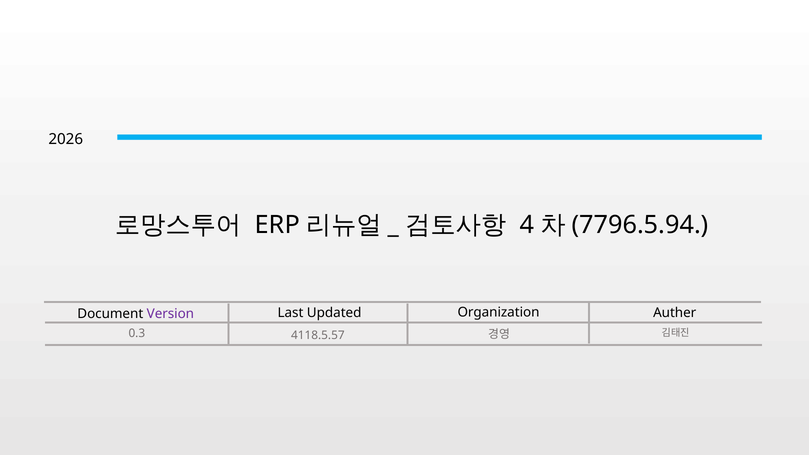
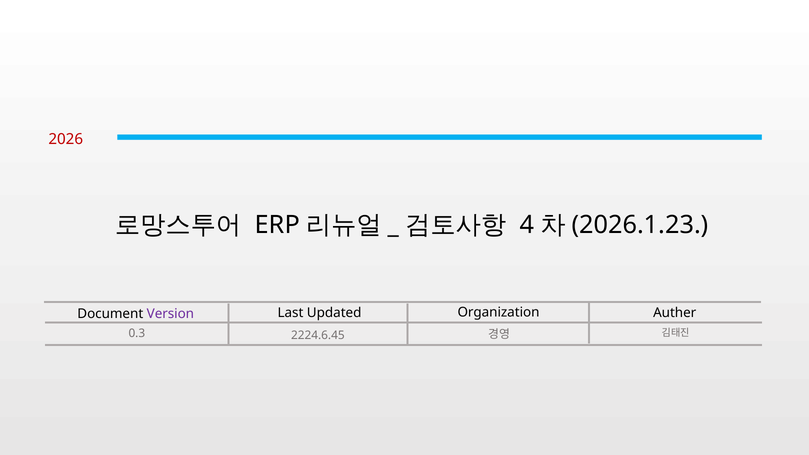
2026 colour: black -> red
7796.5.94: 7796.5.94 -> 2026.1.23
4118.5.57: 4118.5.57 -> 2224.6.45
